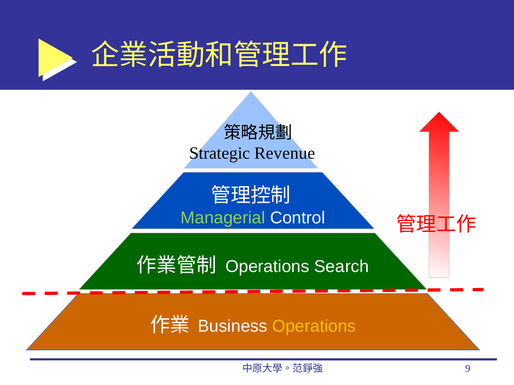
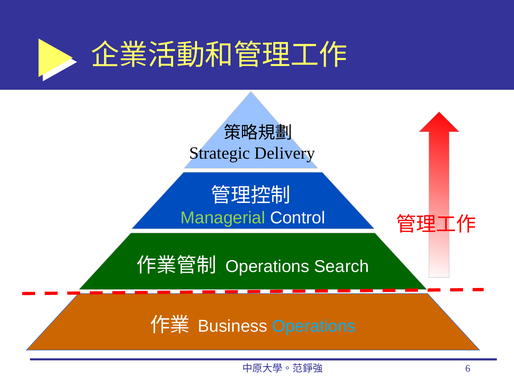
Revenue: Revenue -> Delivery
Operations at (314, 327) colour: yellow -> light blue
9: 9 -> 6
